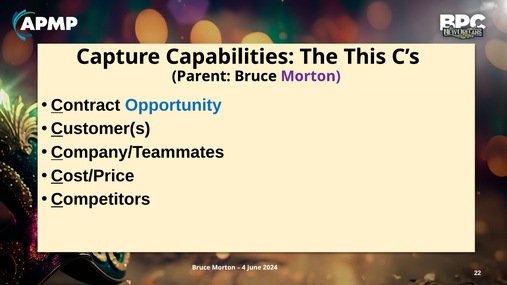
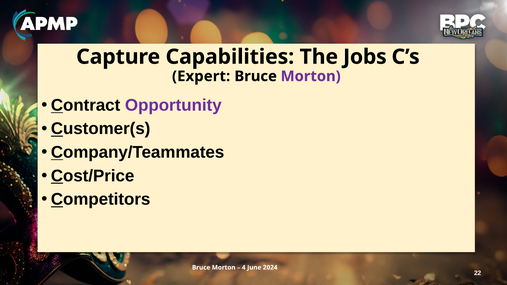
This: This -> Jobs
Parent: Parent -> Expert
Opportunity colour: blue -> purple
